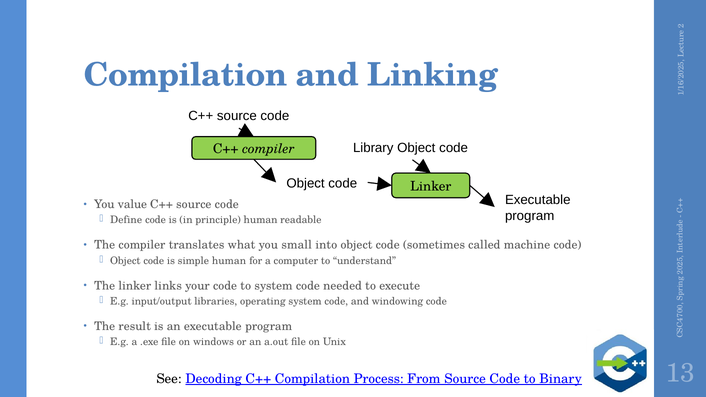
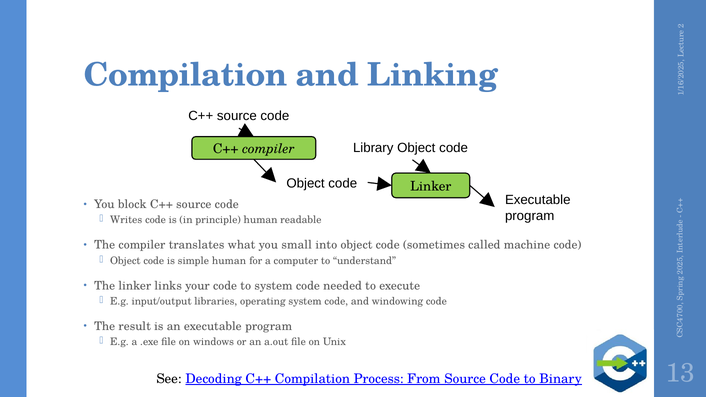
value: value -> block
Define: Define -> Writes
